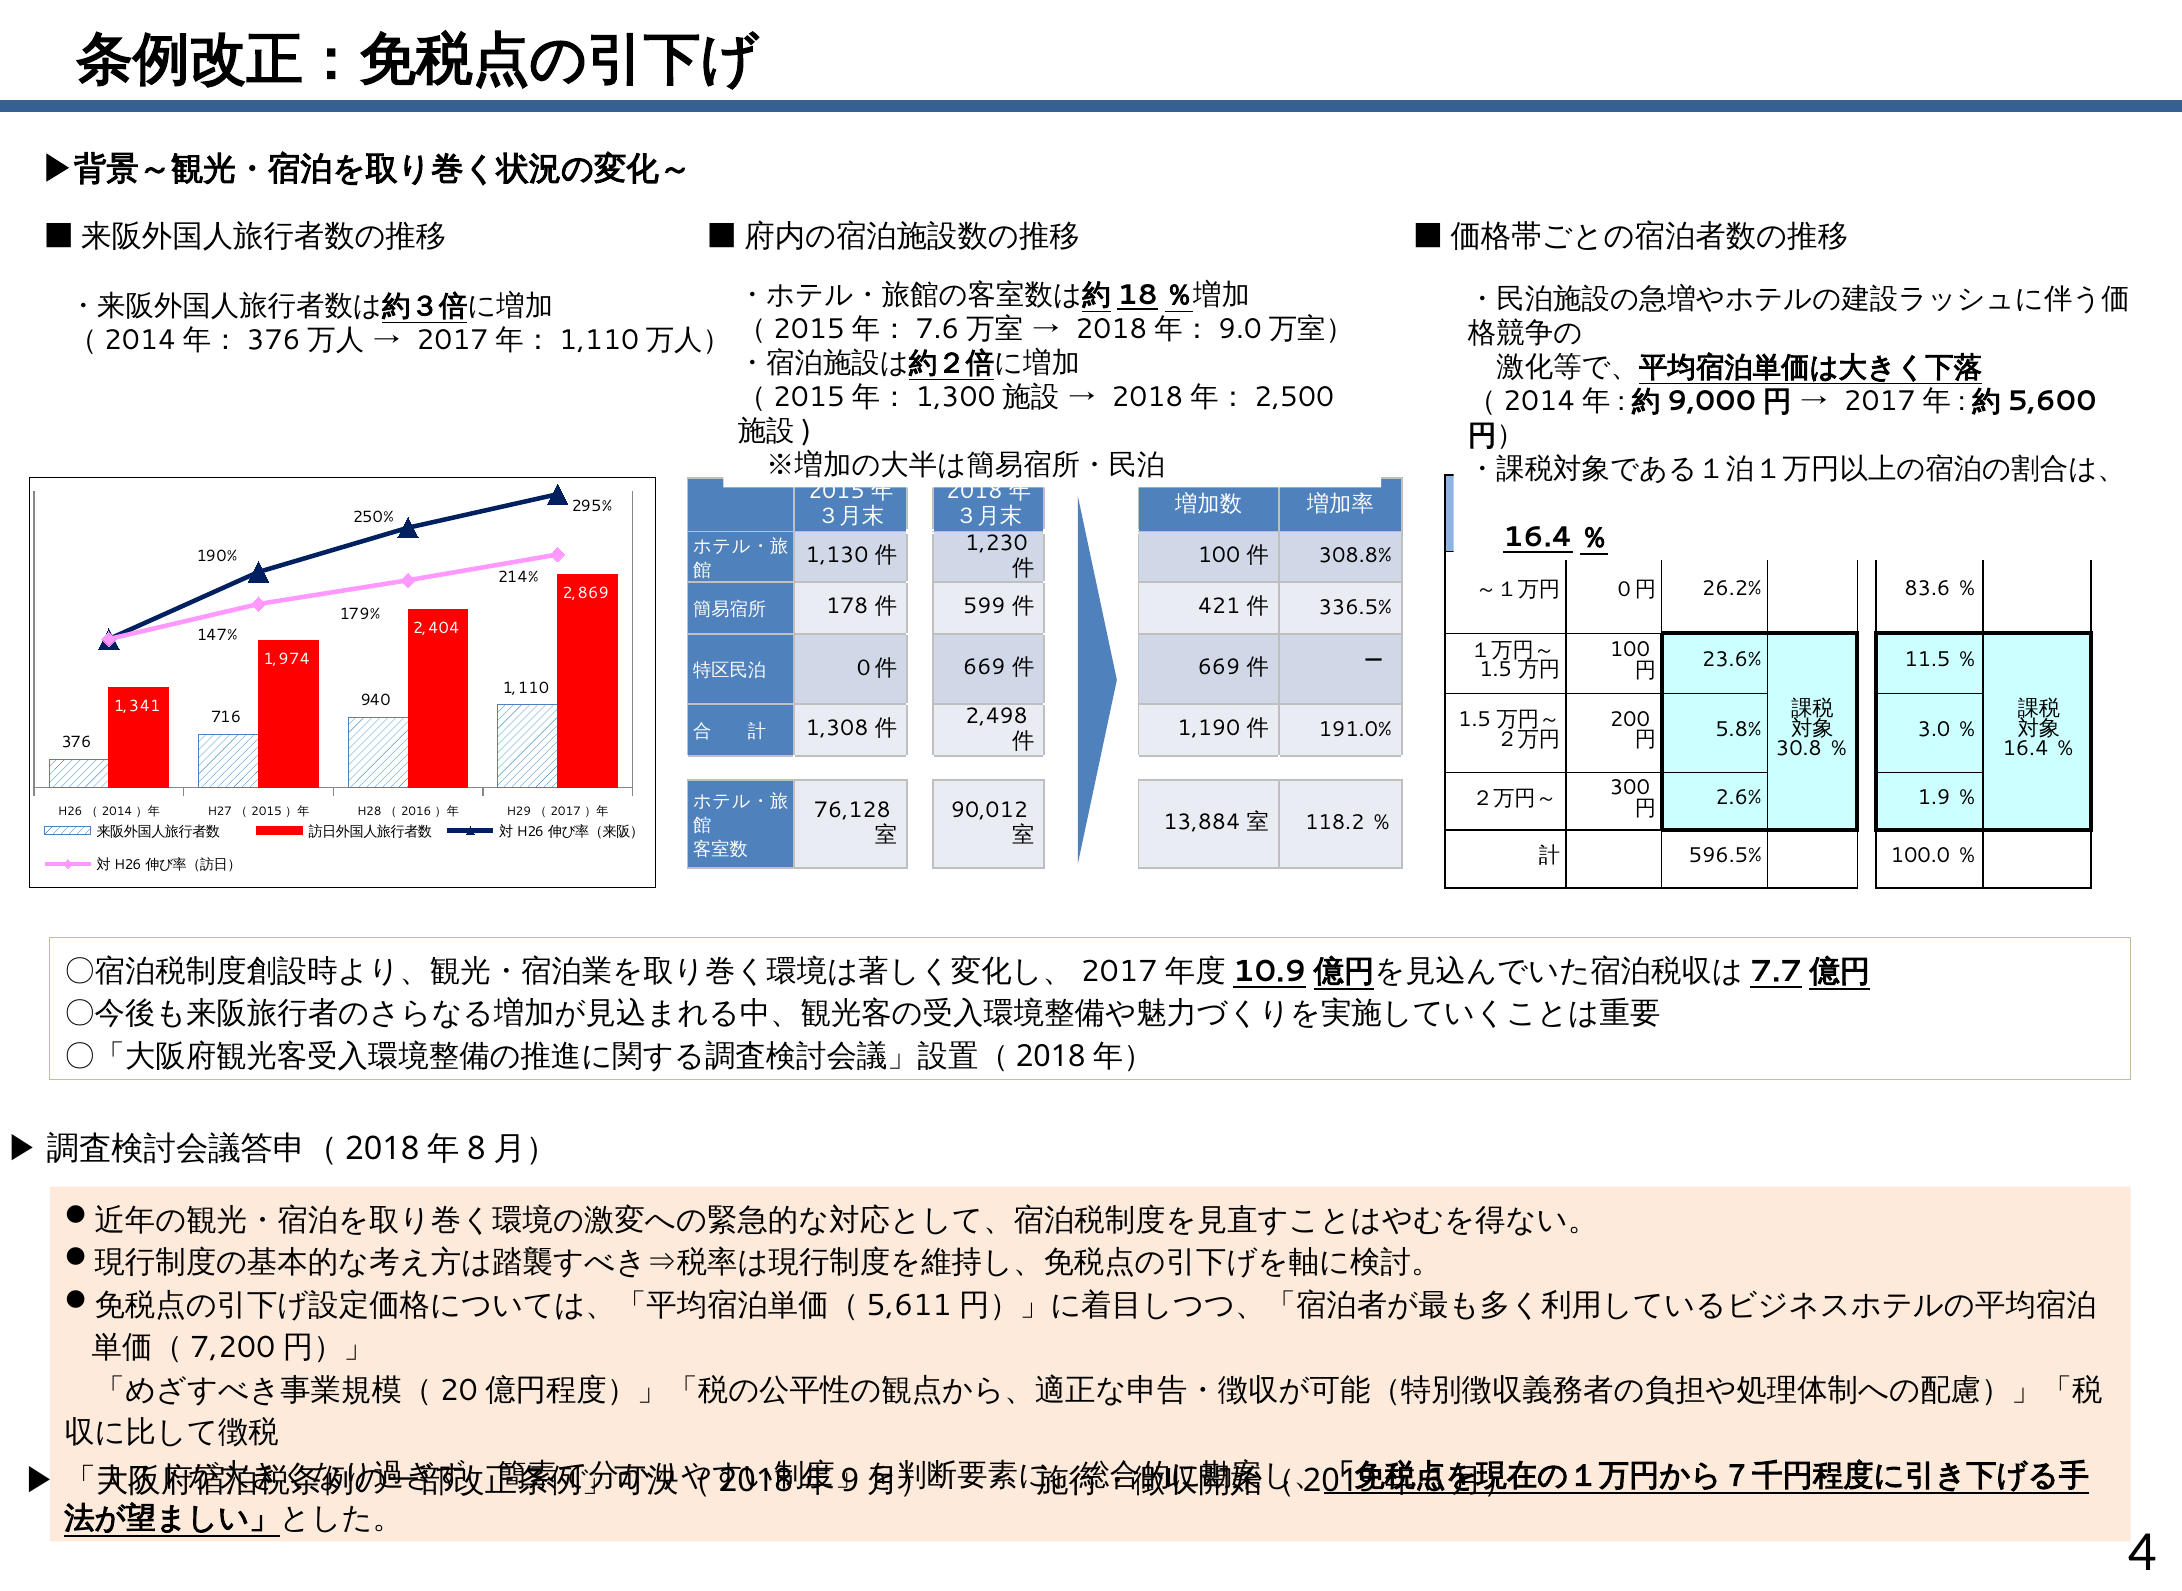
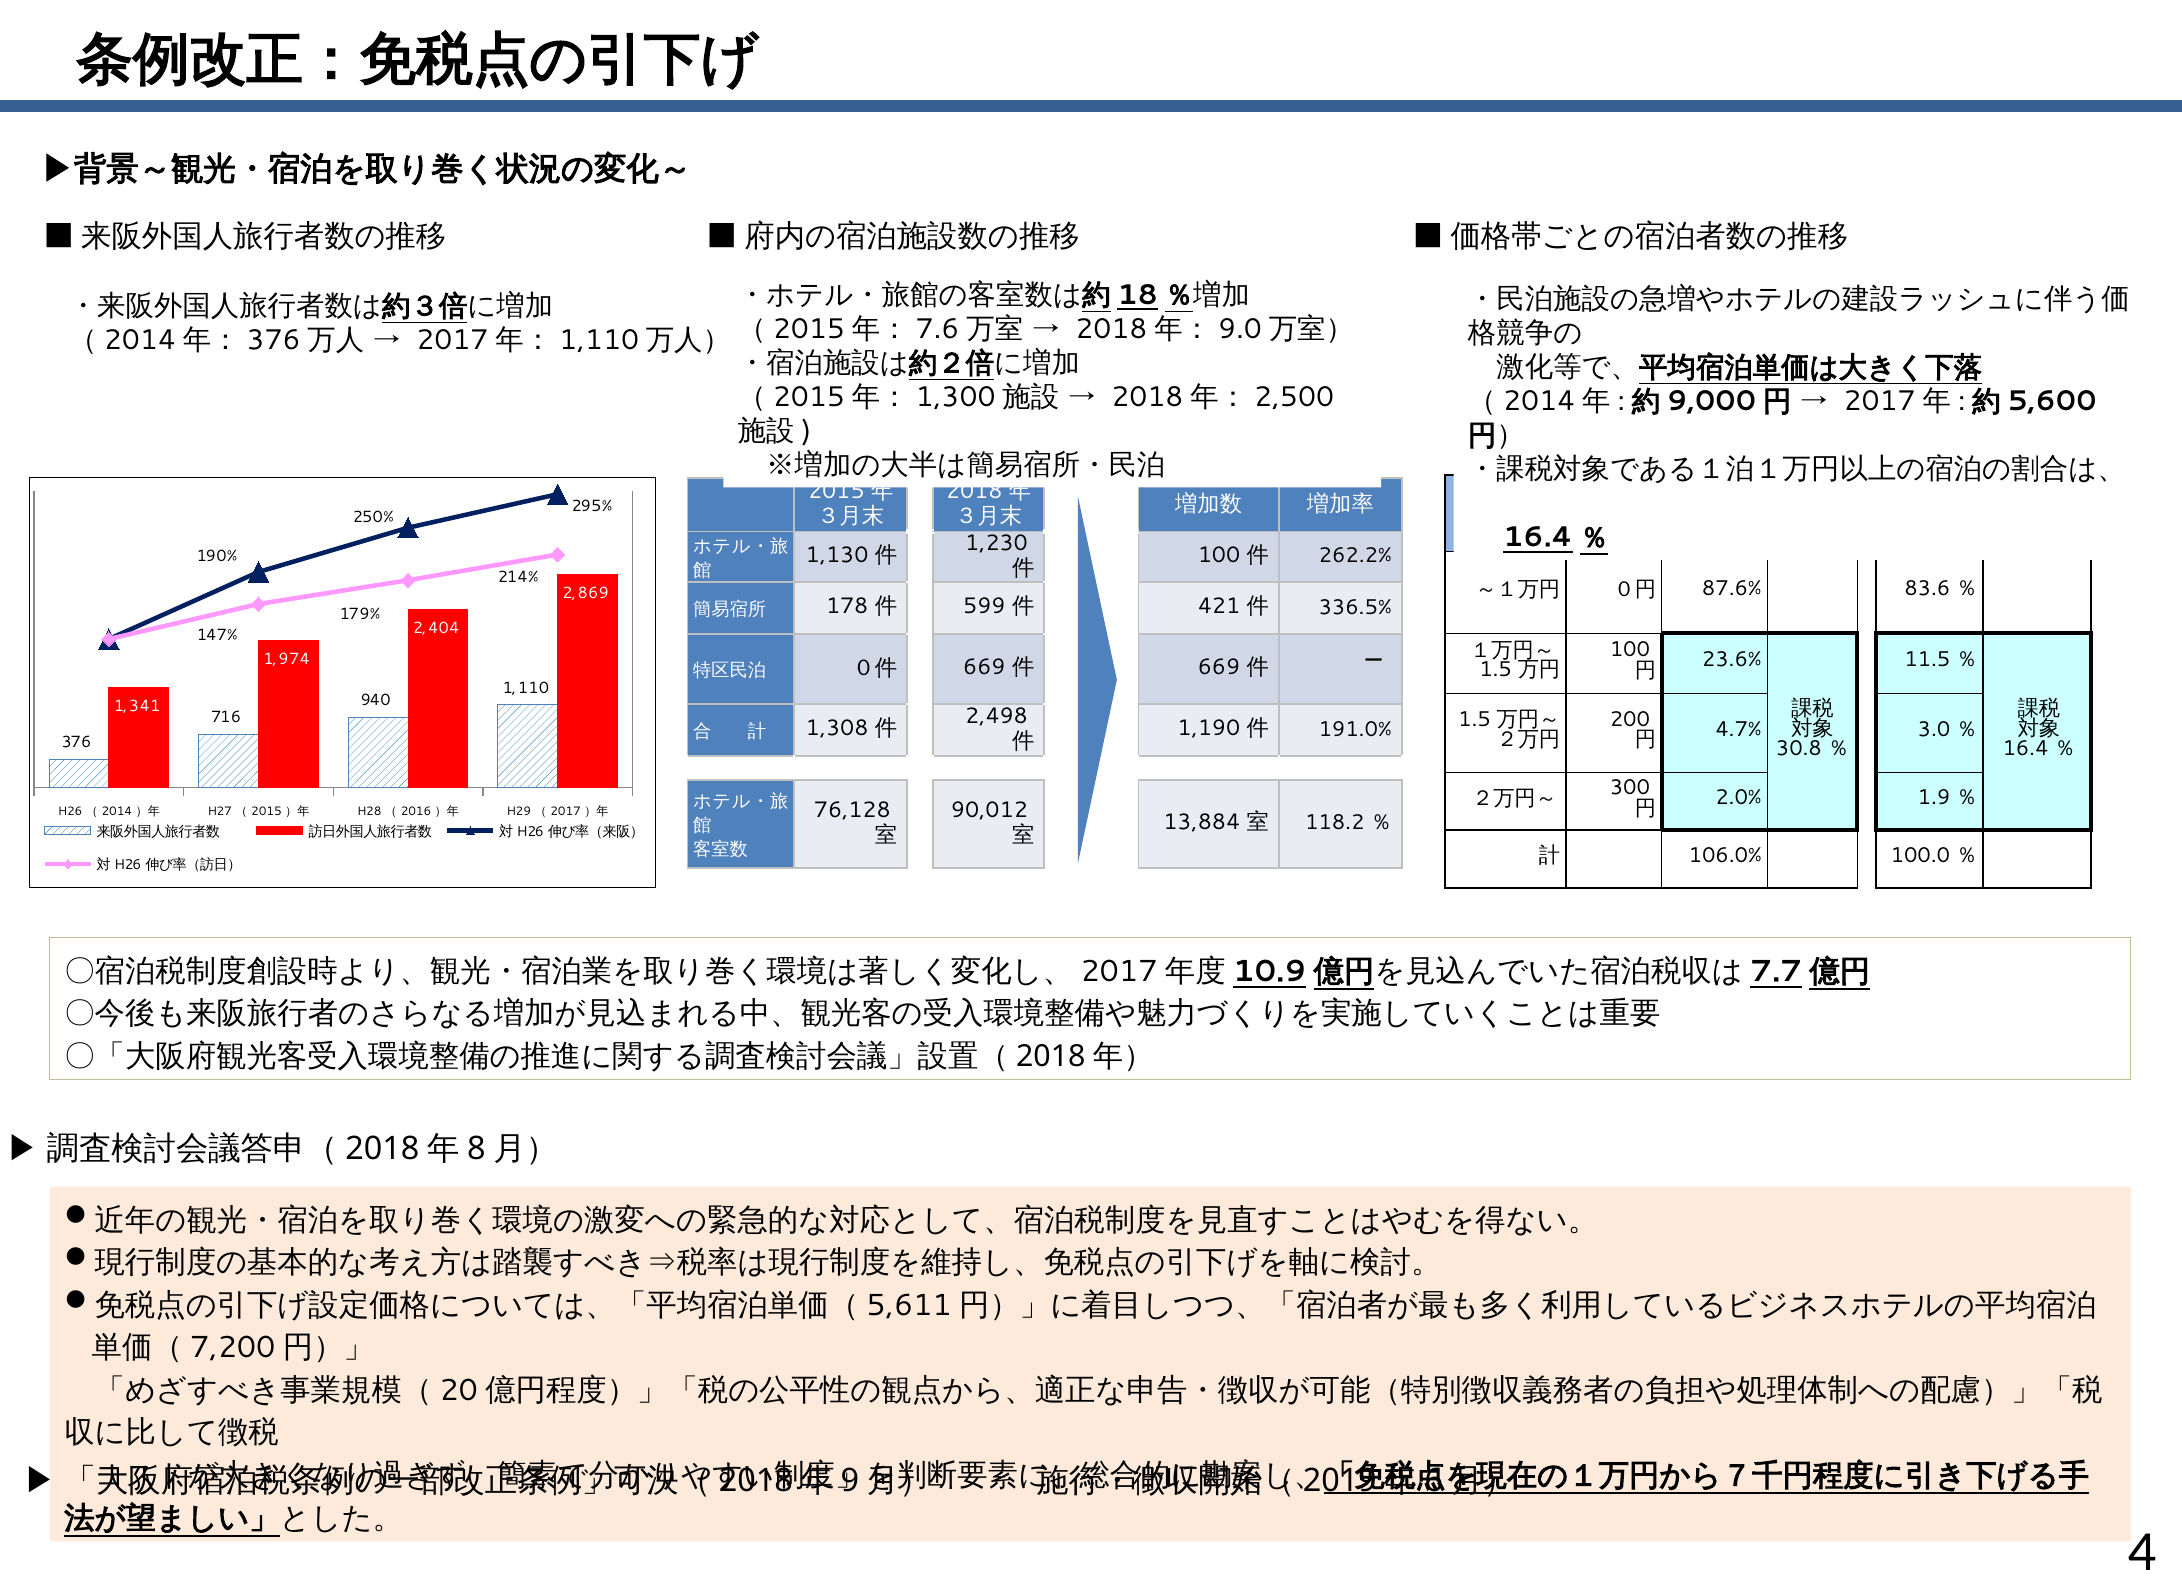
308.8%: 308.8% -> 262.2%
26.2%: 26.2% -> 87.6%
5.8%: 5.8% -> 4.7%
2.6%: 2.6% -> 2.0%
596.5%: 596.5% -> 106.0%
